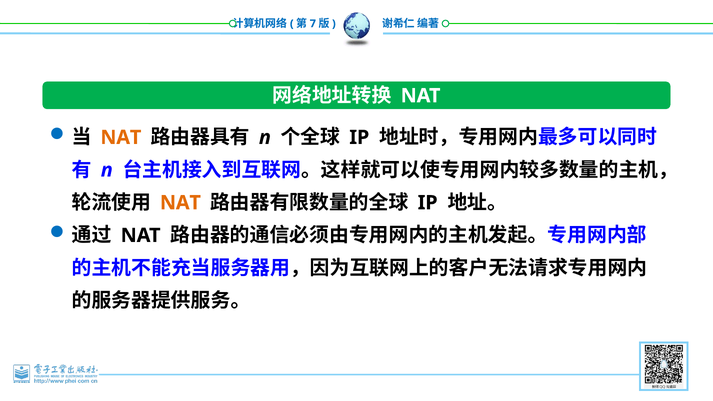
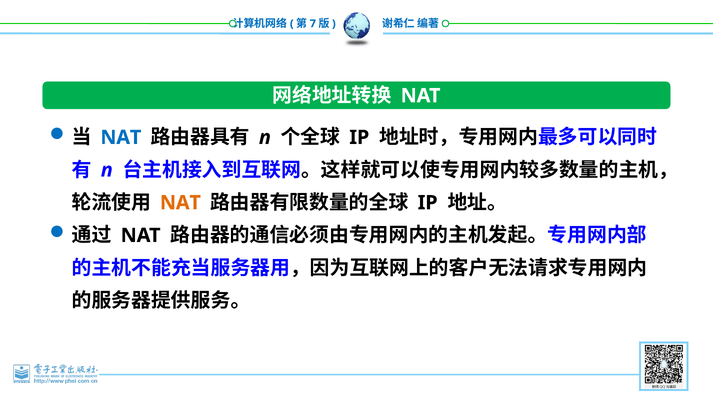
NAT at (121, 137) colour: orange -> blue
